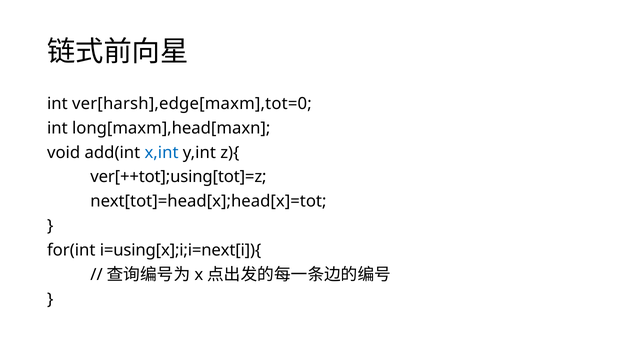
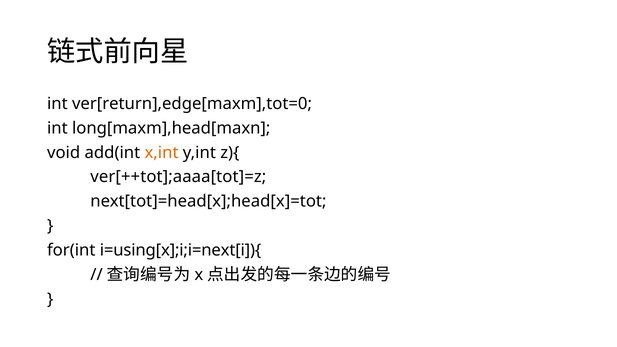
ver[harsh],edge[maxm],tot=0: ver[harsh],edge[maxm],tot=0 -> ver[return],edge[maxm],tot=0
x,int colour: blue -> orange
ver[++tot];using[tot]=z: ver[++tot];using[tot]=z -> ver[++tot];aaaa[tot]=z
